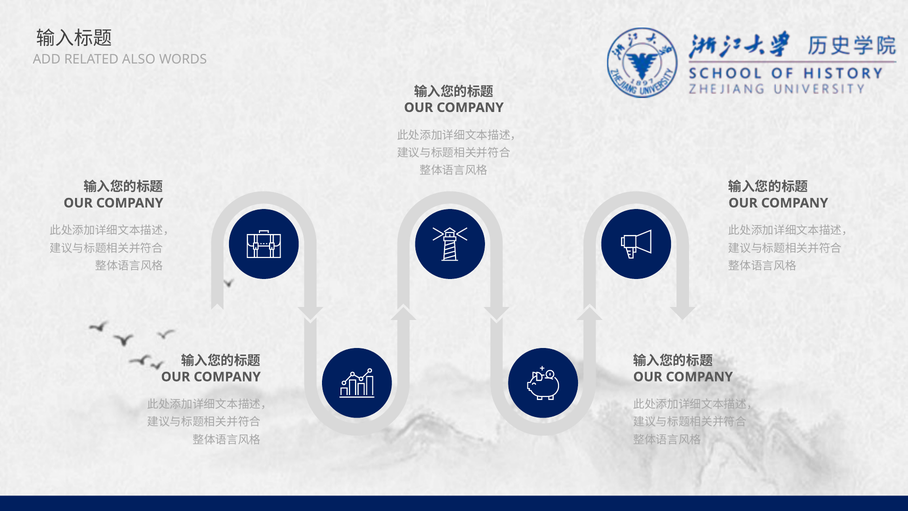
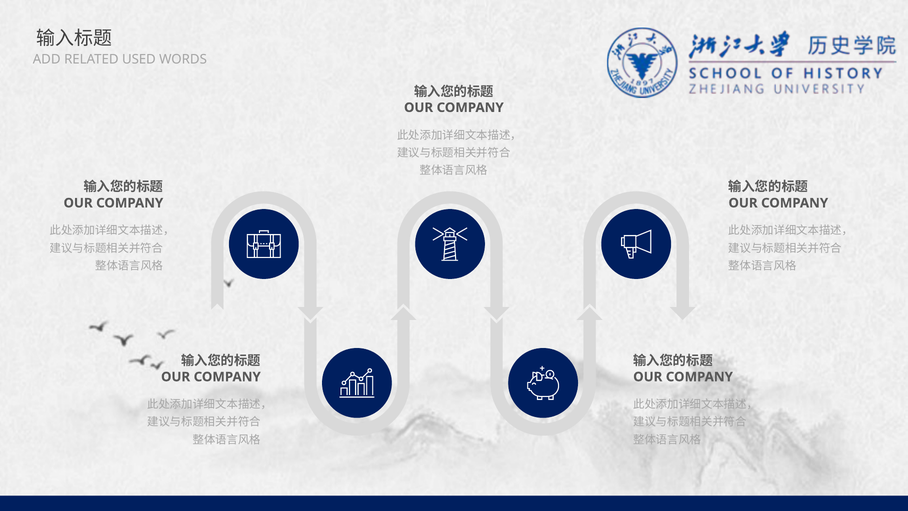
ALSO: ALSO -> USED
